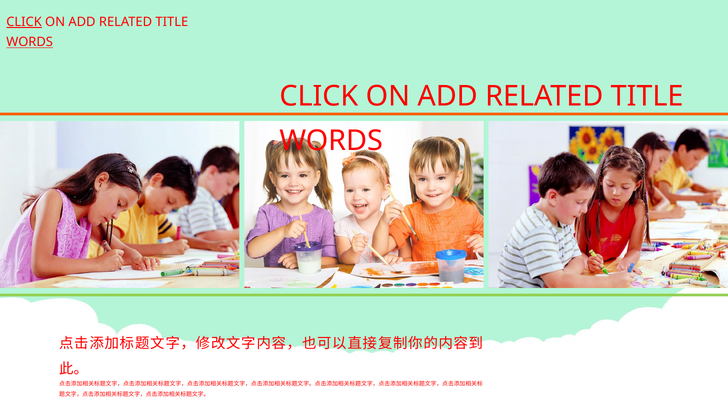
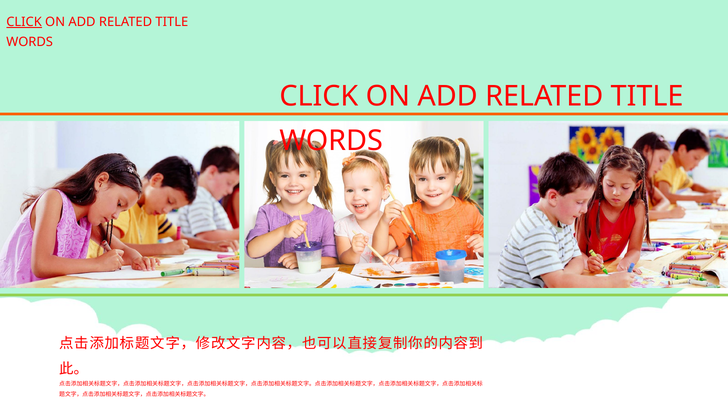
WORDS at (30, 42) underline: present -> none
